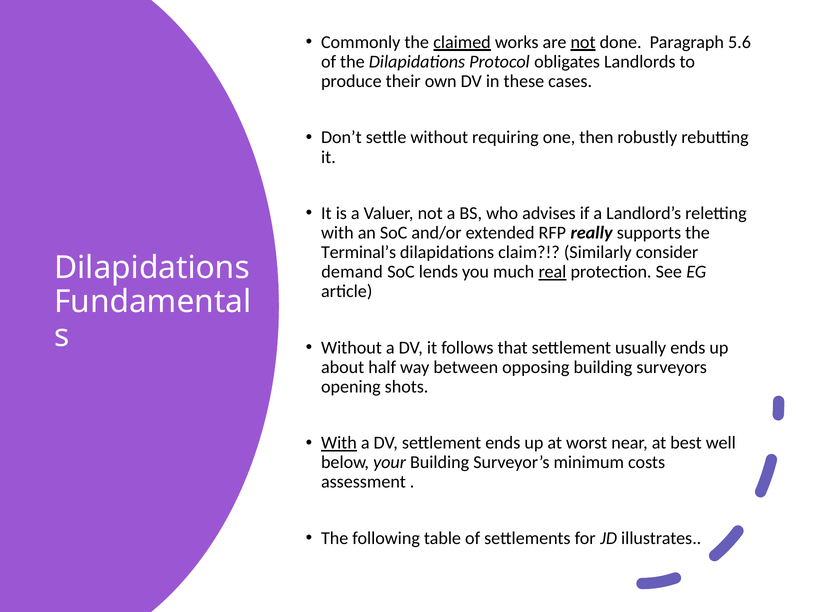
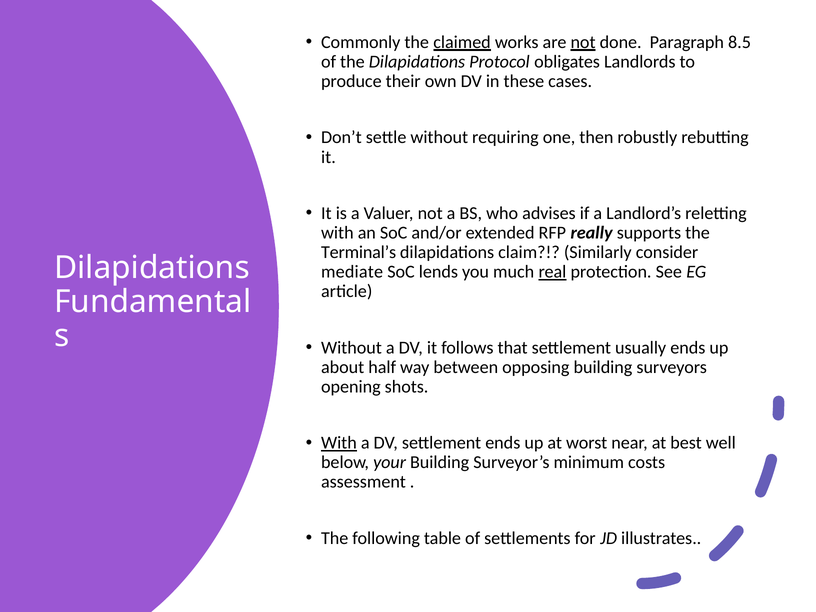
5.6: 5.6 -> 8.5
demand: demand -> mediate
